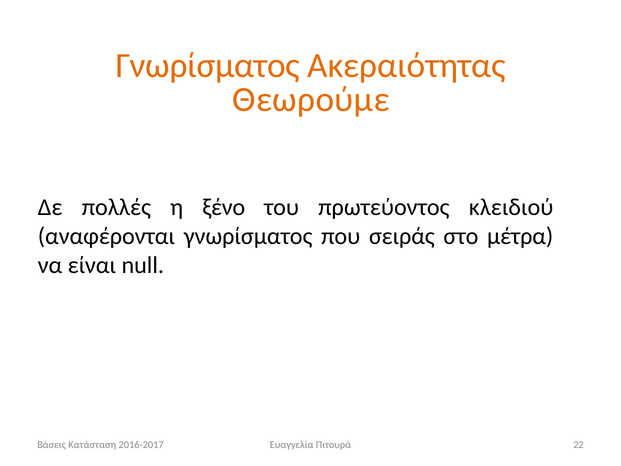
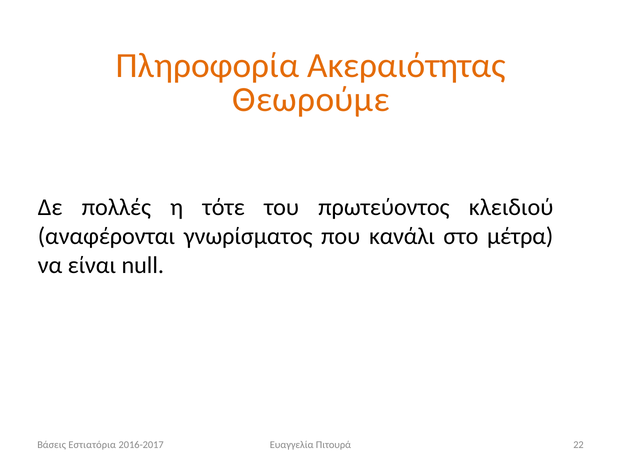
Γνωρίσματος at (208, 66): Γνωρίσματος -> Πληροφορία
ξένο: ξένο -> τότε
σειράς: σειράς -> κανάλι
Κατάσταση: Κατάσταση -> Εστιατόρια
